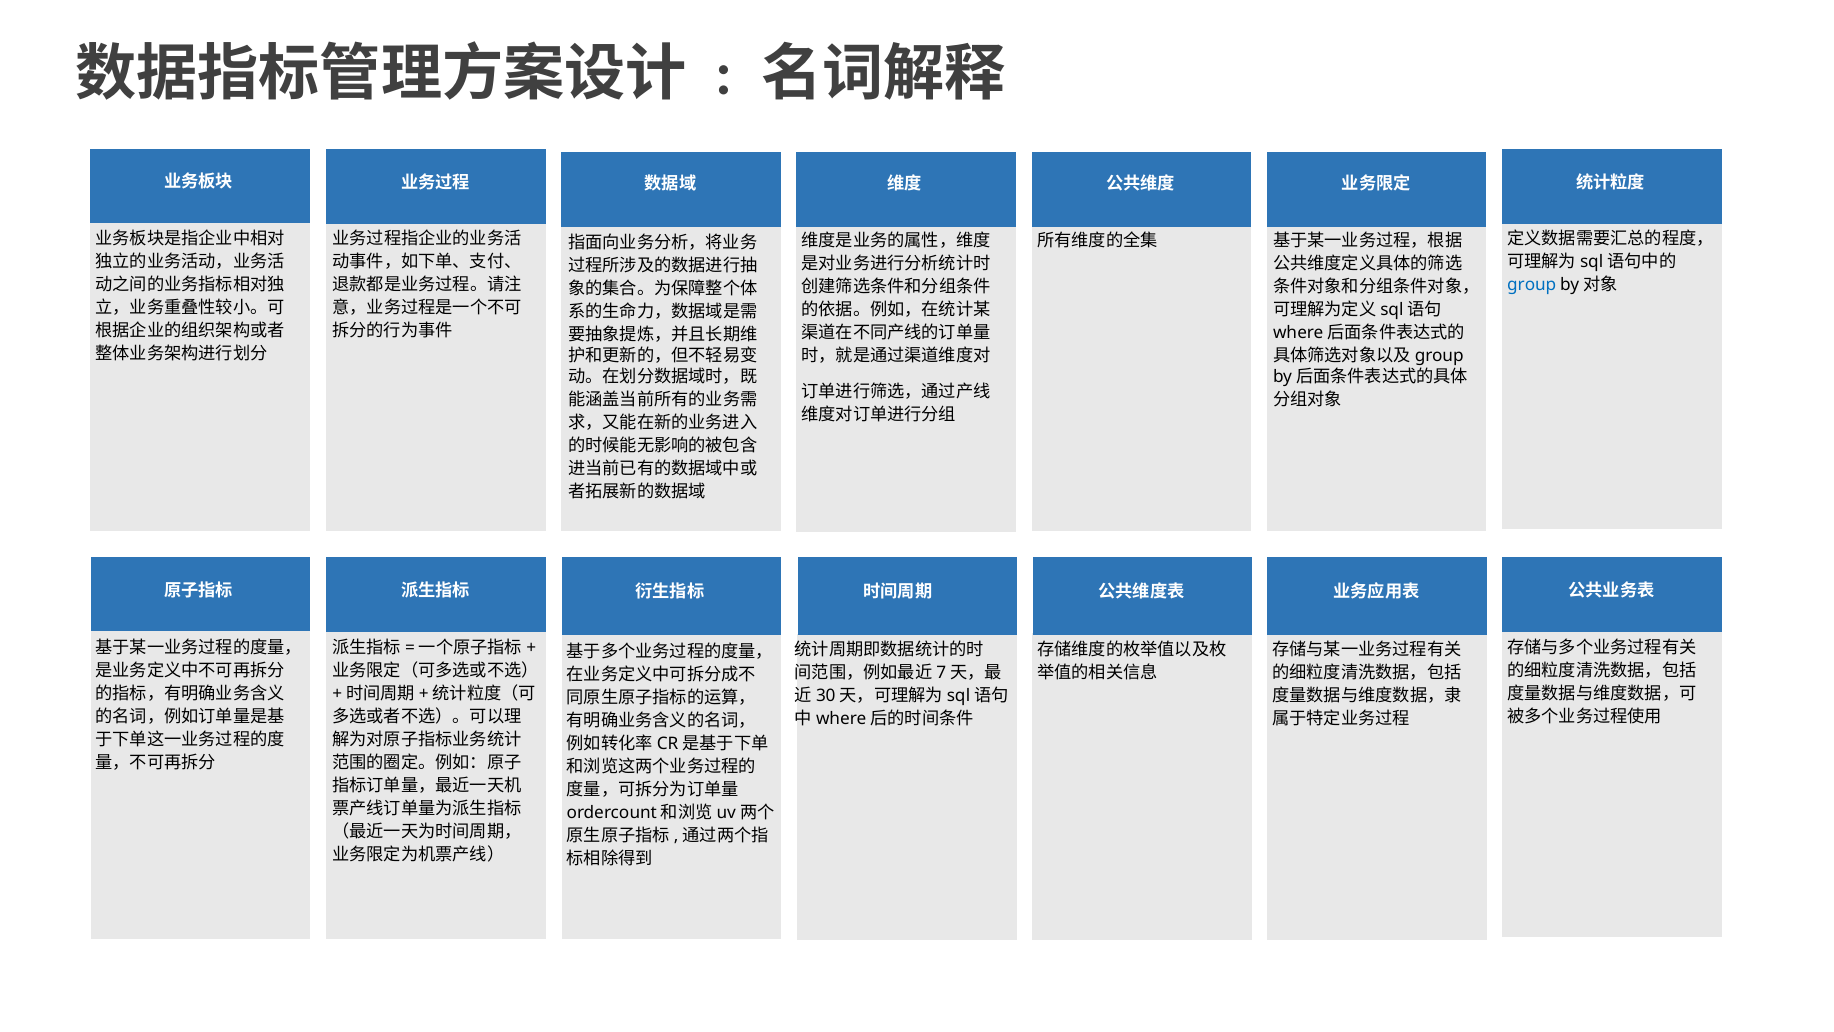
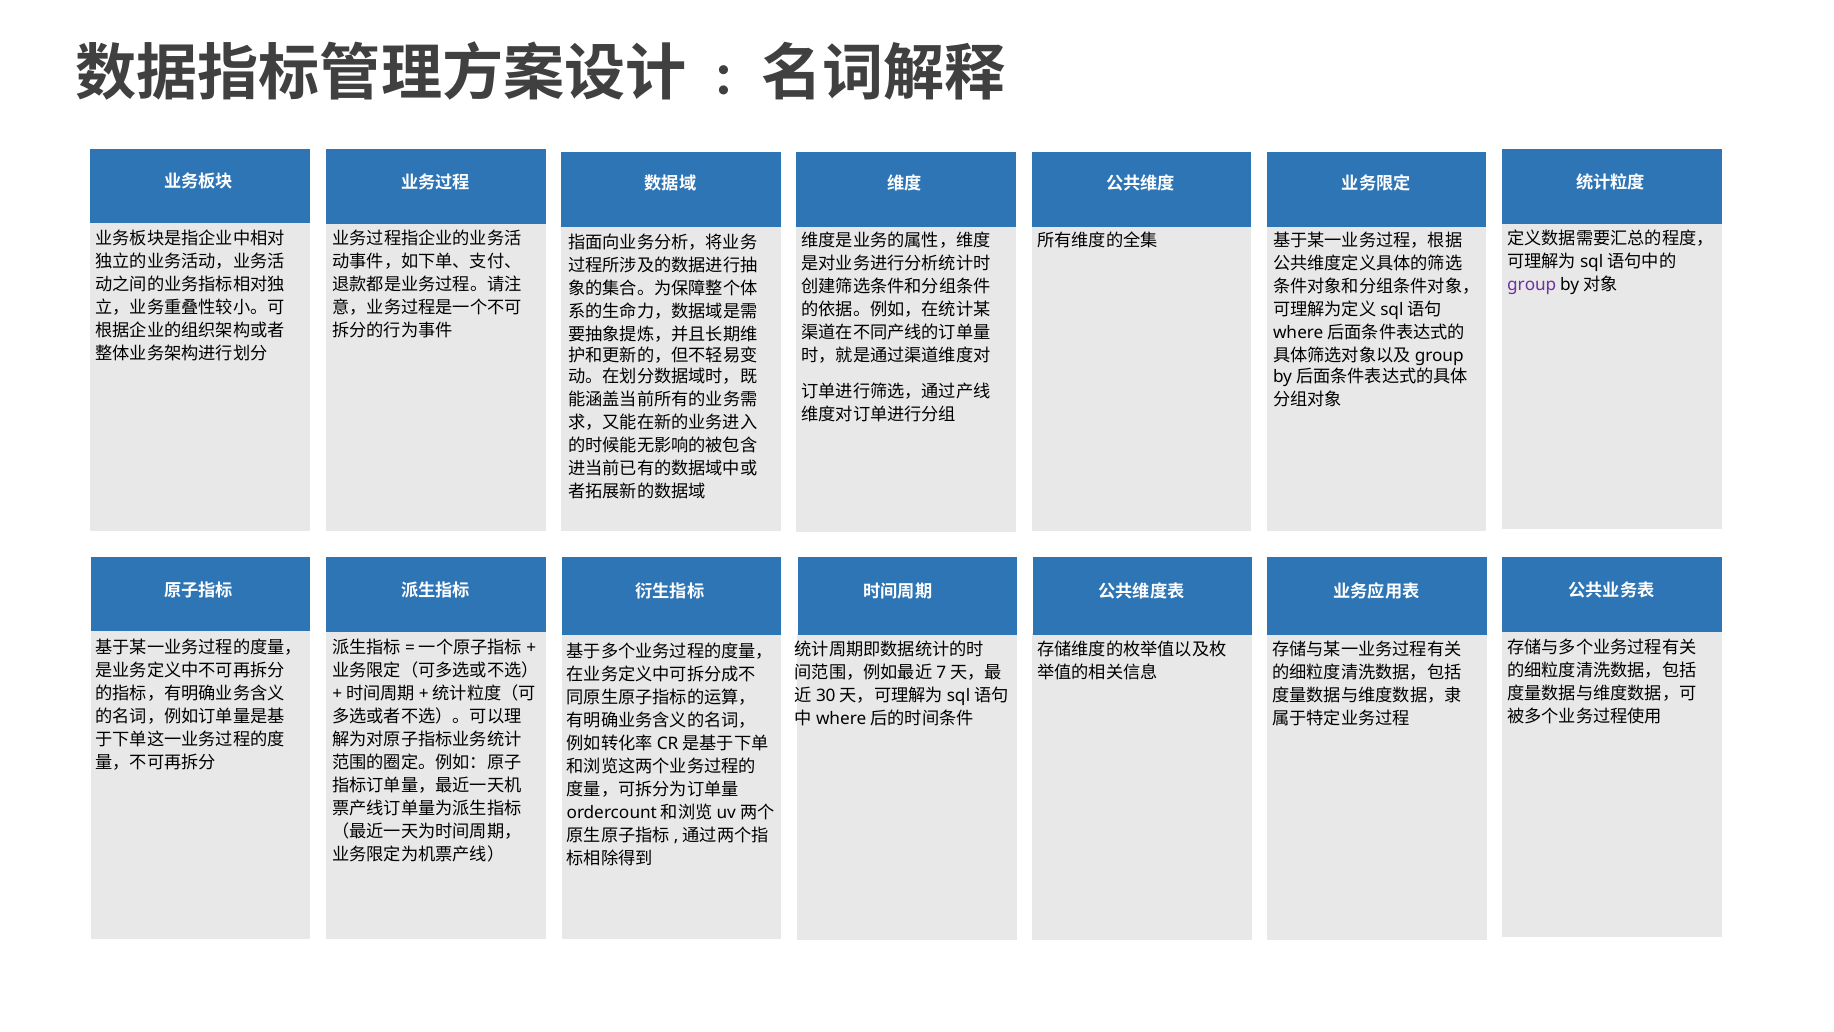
group colour: blue -> purple
